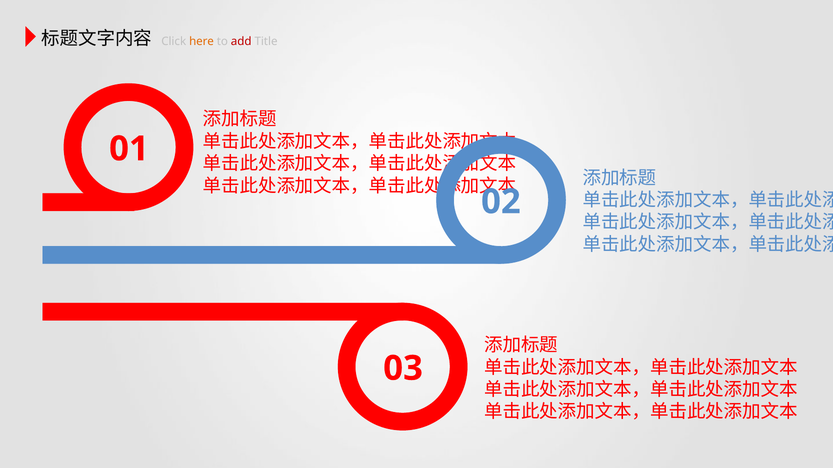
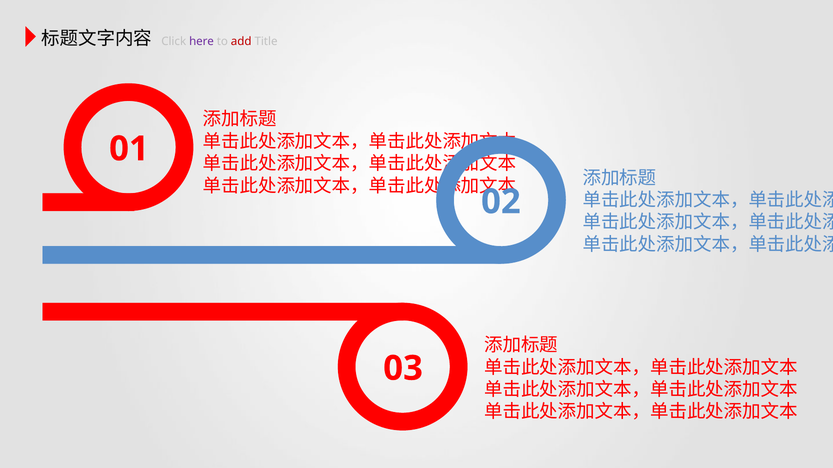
here colour: orange -> purple
